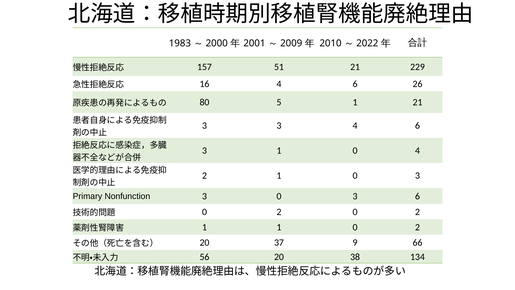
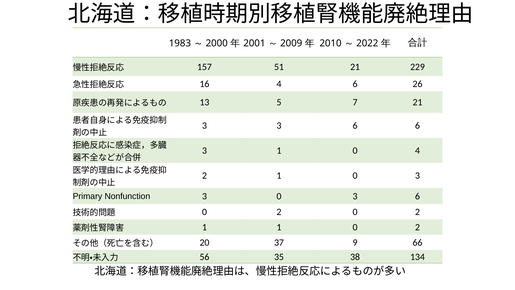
80: 80 -> 13
5 1: 1 -> 7
3 3 4: 4 -> 6
56 20: 20 -> 35
